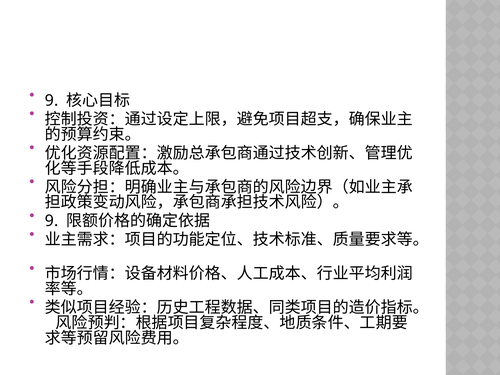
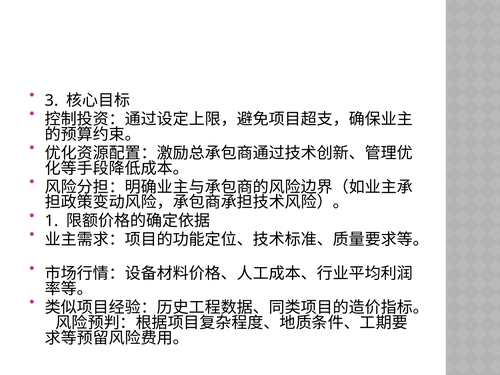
9 at (52, 101): 9 -> 3
9 at (52, 221): 9 -> 1
